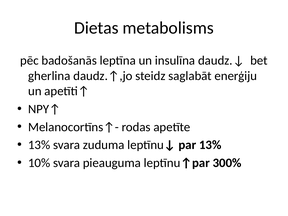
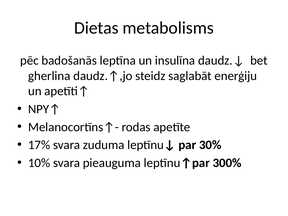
13% at (39, 145): 13% -> 17%
par 13%: 13% -> 30%
